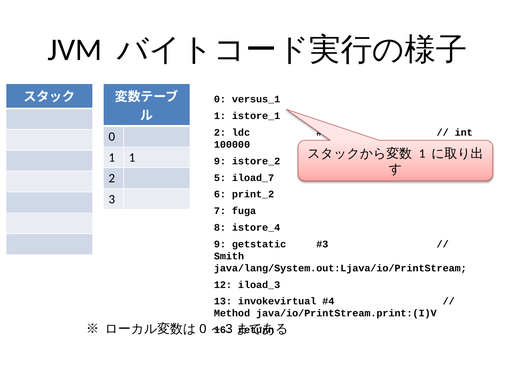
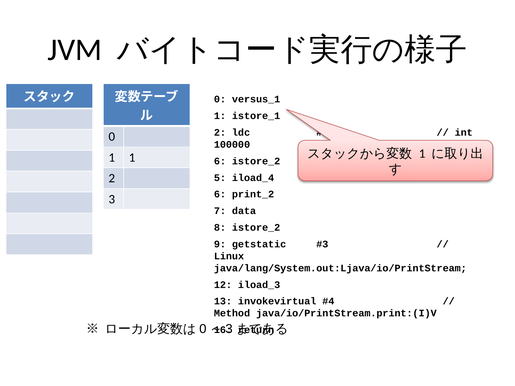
9 at (220, 161): 9 -> 6
iload_7: iload_7 -> iload_4
fuga: fuga -> data
8 istore_4: istore_4 -> istore_2
Smith: Smith -> Linux
